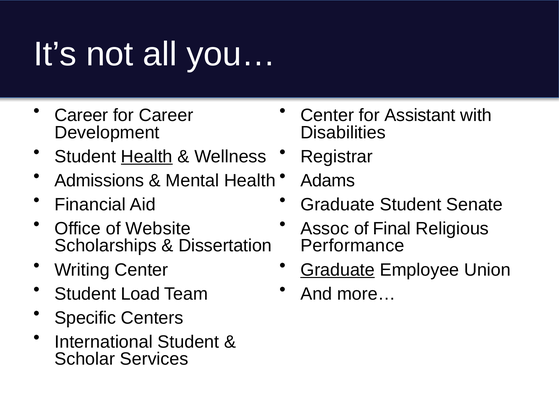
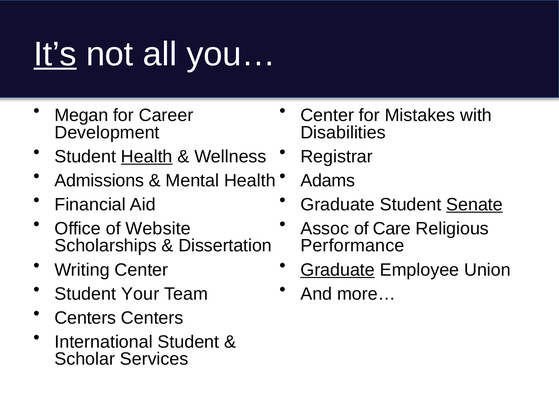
It’s underline: none -> present
Career at (81, 115): Career -> Megan
Assistant: Assistant -> Mistakes
Senate underline: none -> present
Final: Final -> Care
Load: Load -> Your
Specific at (85, 318): Specific -> Centers
